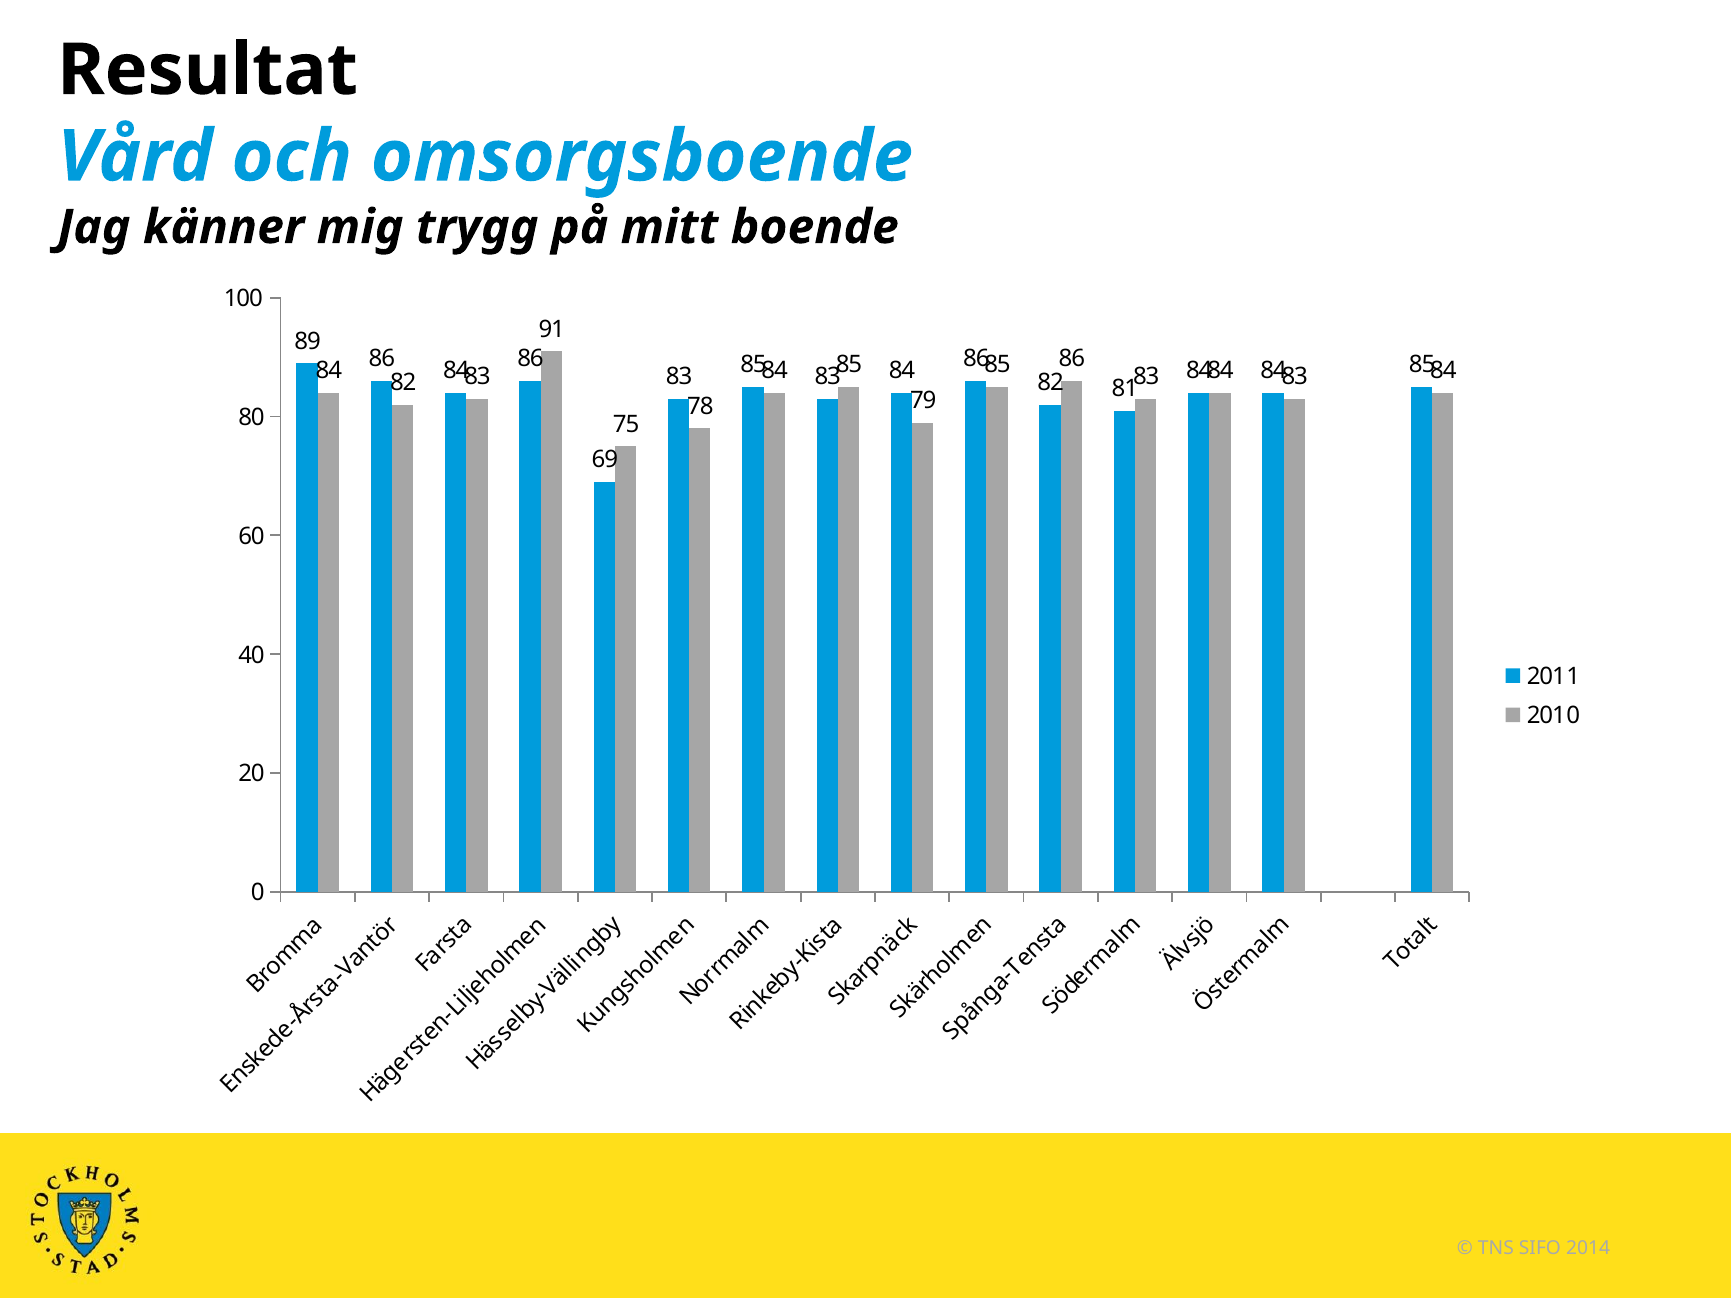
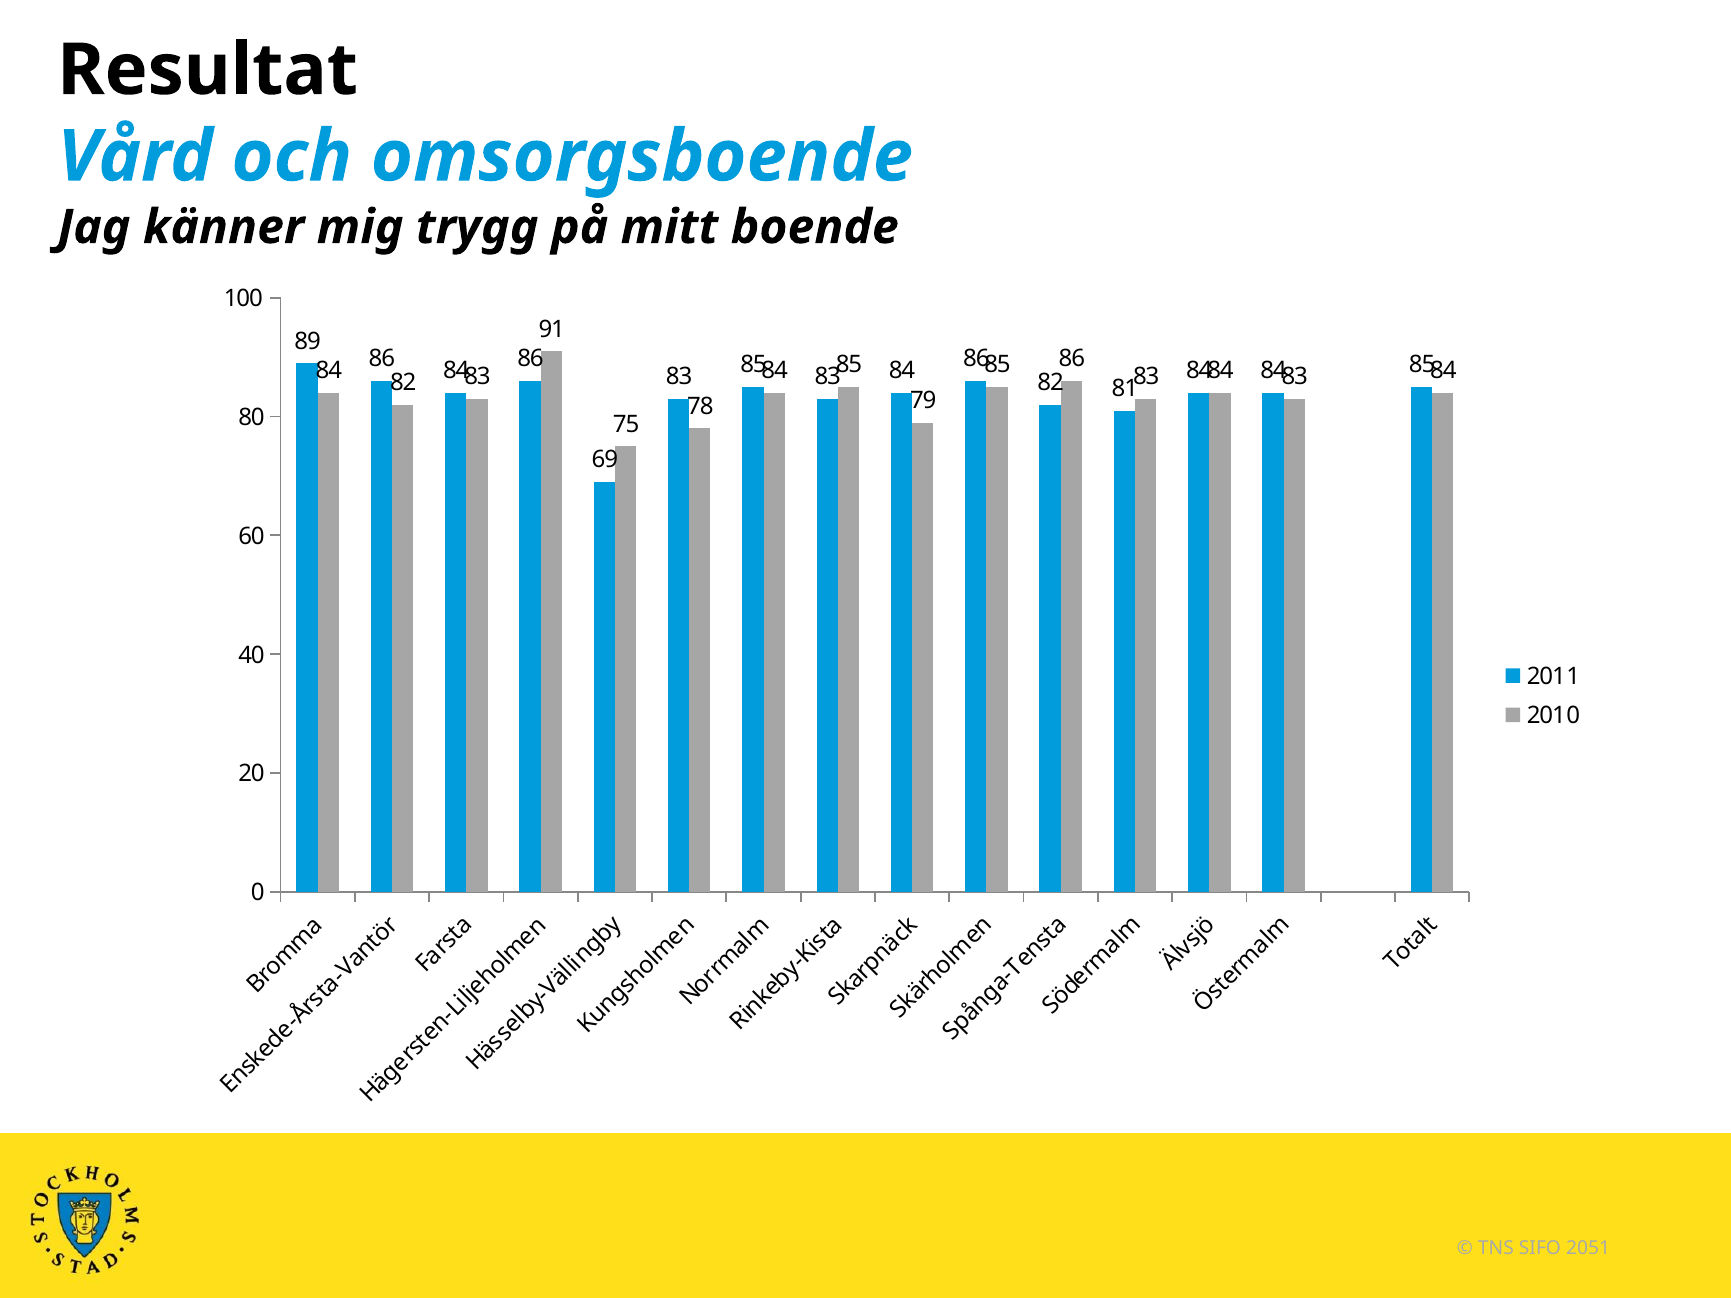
2014: 2014 -> 2051
